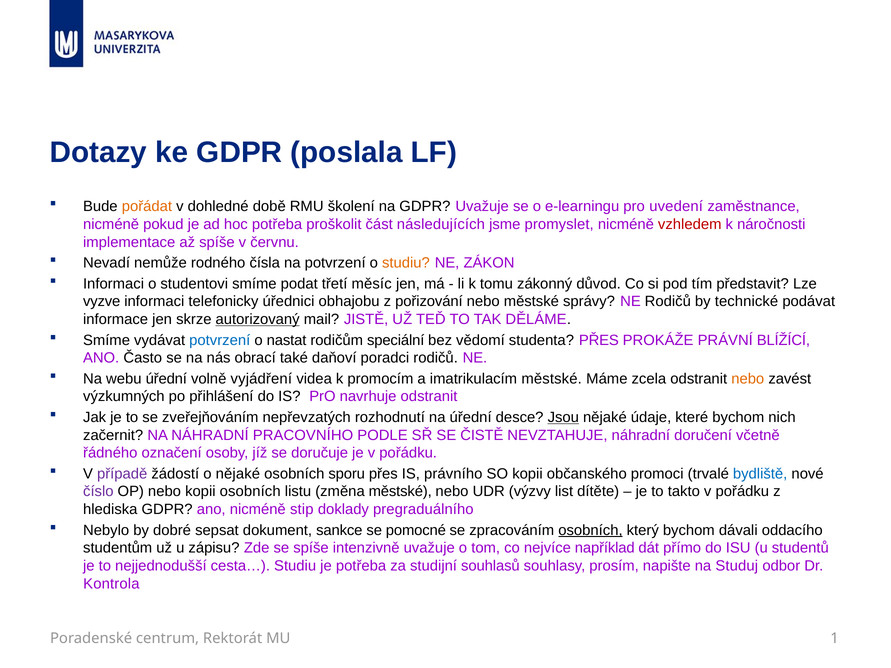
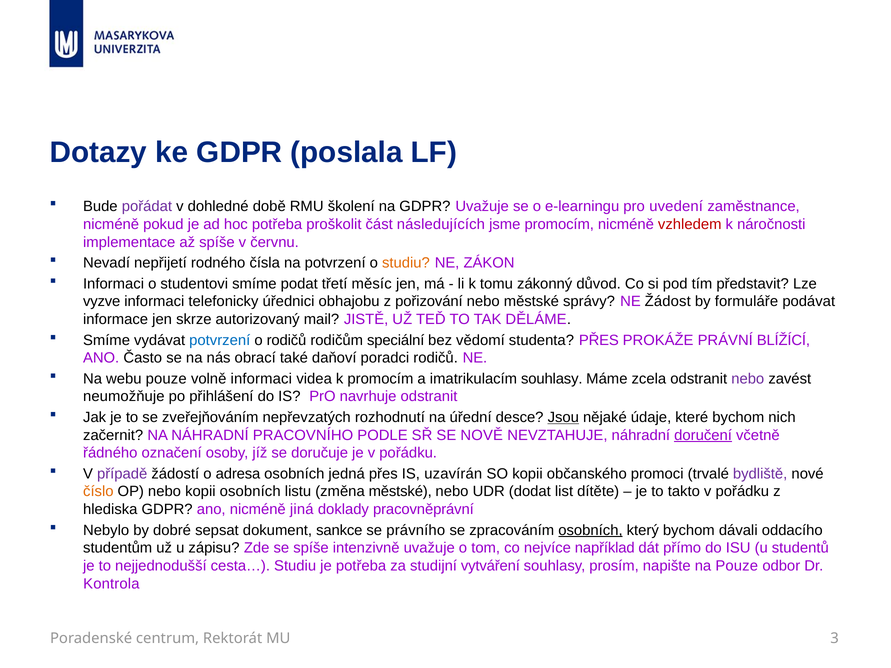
pořádat colour: orange -> purple
jsme promyslet: promyslet -> promocím
nemůže: nemůže -> nepřijetí
NE Rodičů: Rodičů -> Žádost
technické: technické -> formuláře
autorizovaný underline: present -> none
o nastat: nastat -> rodičů
webu úřední: úřední -> pouze
volně vyjádření: vyjádření -> informaci
imatrikulacím městské: městské -> souhlasy
nebo at (748, 379) colour: orange -> purple
výzkumných: výzkumných -> neumožňuje
ČISTĚ: ČISTĚ -> NOVĚ
doručení underline: none -> present
o nějaké: nějaké -> adresa
sporu: sporu -> jedná
právního: právního -> uzavírán
bydliště colour: blue -> purple
číslo colour: purple -> orange
výzvy: výzvy -> dodat
stip: stip -> jiná
pregraduálního: pregraduálního -> pracovněprávní
pomocné: pomocné -> právního
souhlasů: souhlasů -> vytváření
na Studuj: Studuj -> Pouze
1: 1 -> 3
